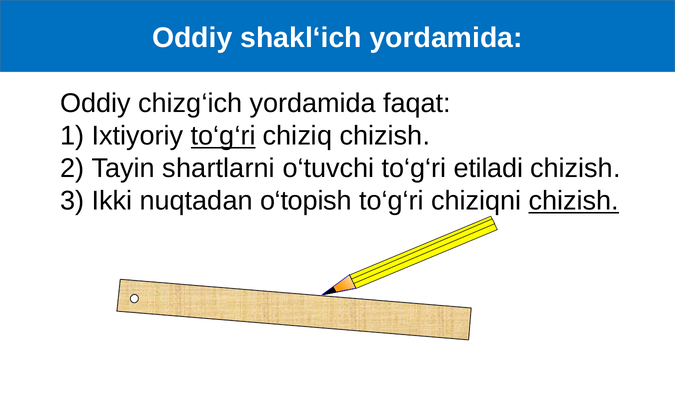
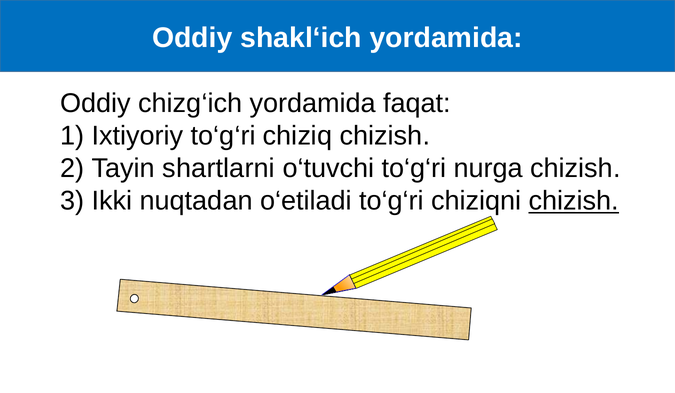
to‘g‘ri at (223, 136) underline: present -> none
etiladi: etiladi -> nurga
o‘topish: o‘topish -> o‘etiladi
